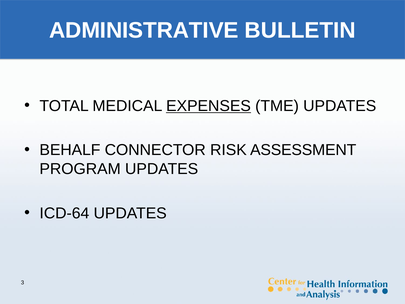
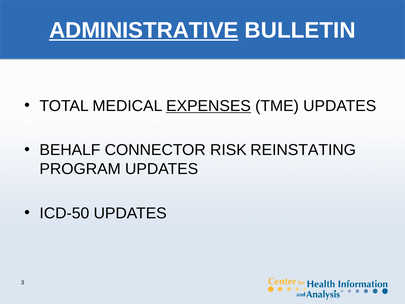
ADMINISTRATIVE underline: none -> present
ASSESSMENT: ASSESSMENT -> REINSTATING
ICD-64: ICD-64 -> ICD-50
